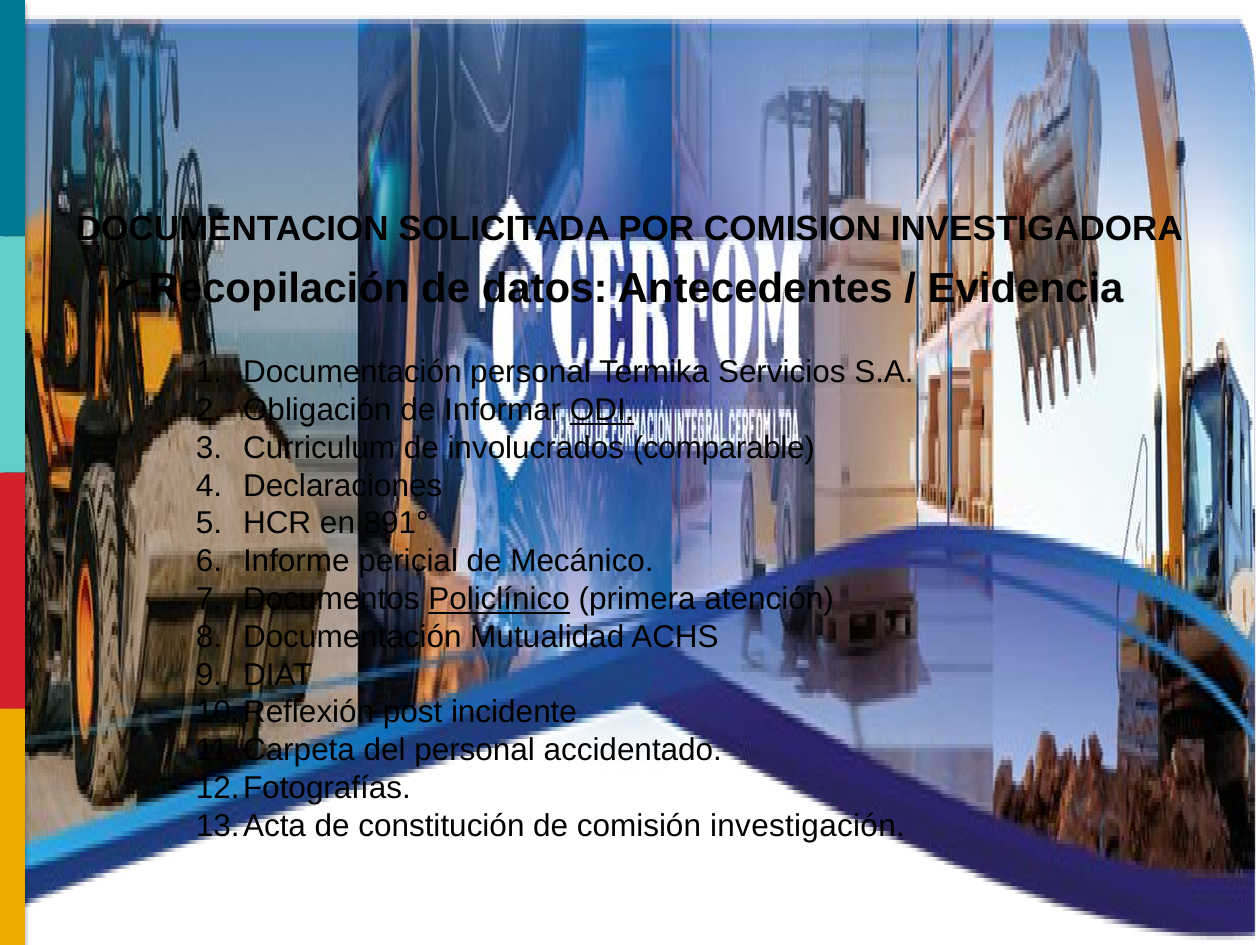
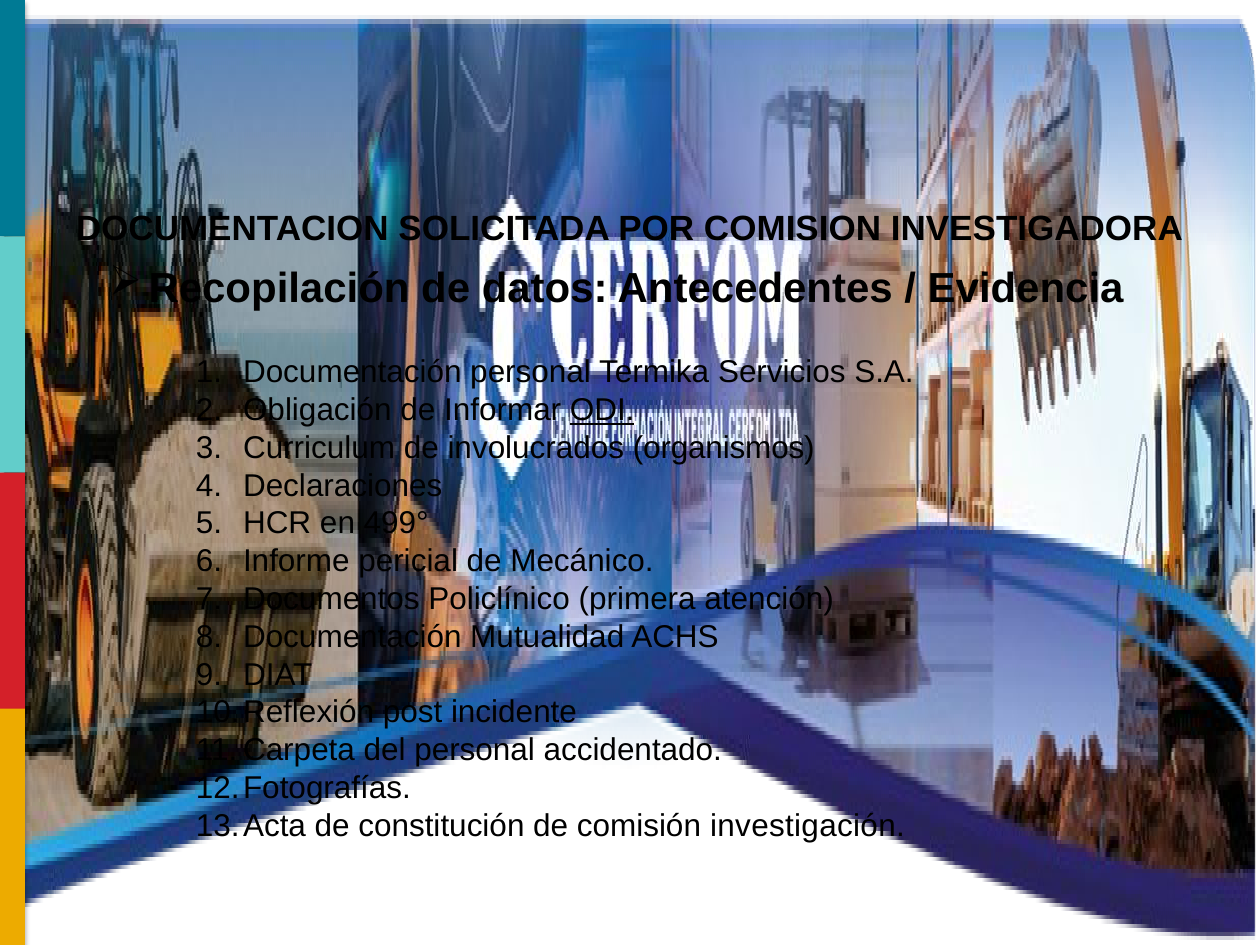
comparable: comparable -> organismos
891°: 891° -> 499°
Policlínico underline: present -> none
